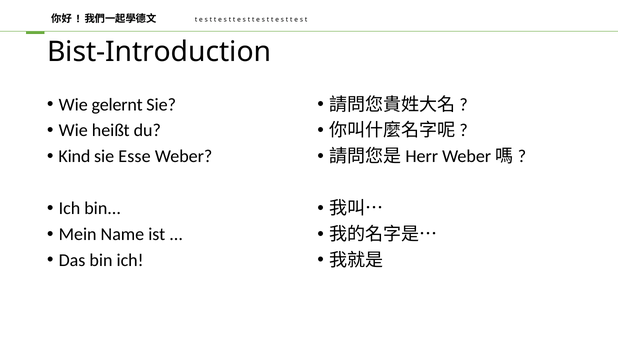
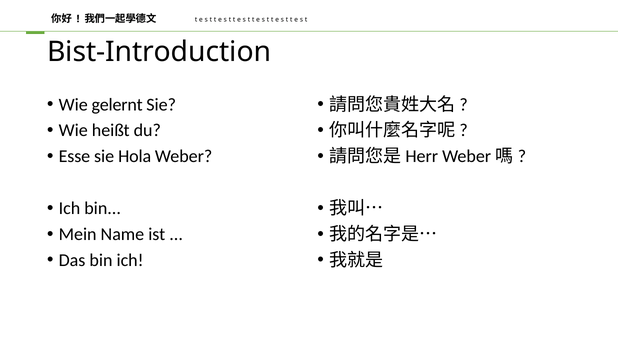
Kind: Kind -> Esse
Esse: Esse -> Hola
